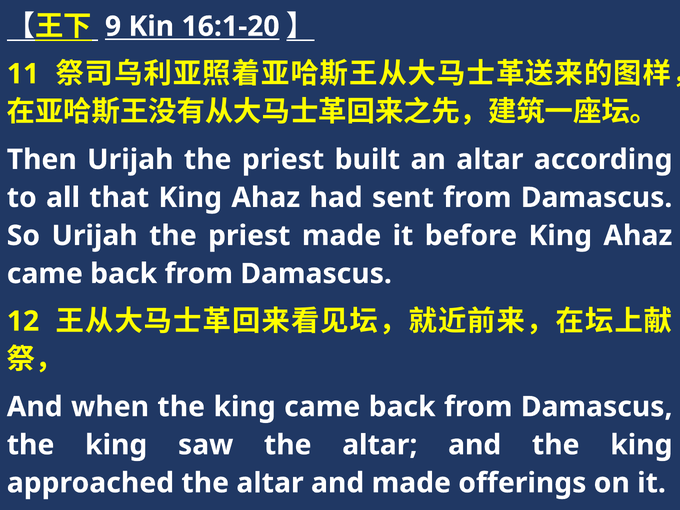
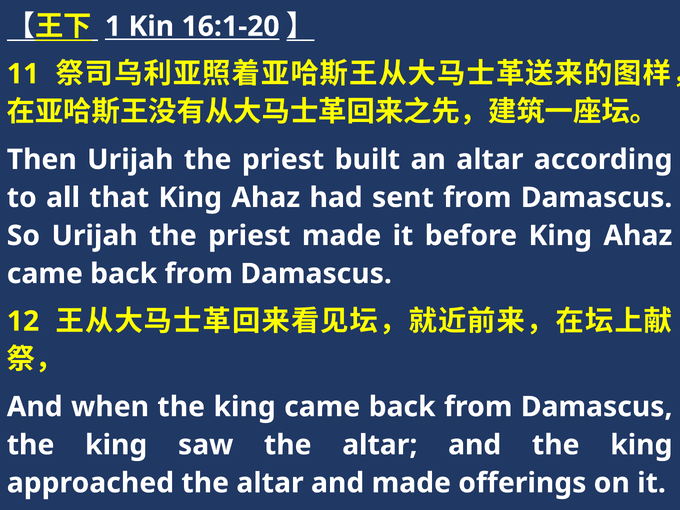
9: 9 -> 1
